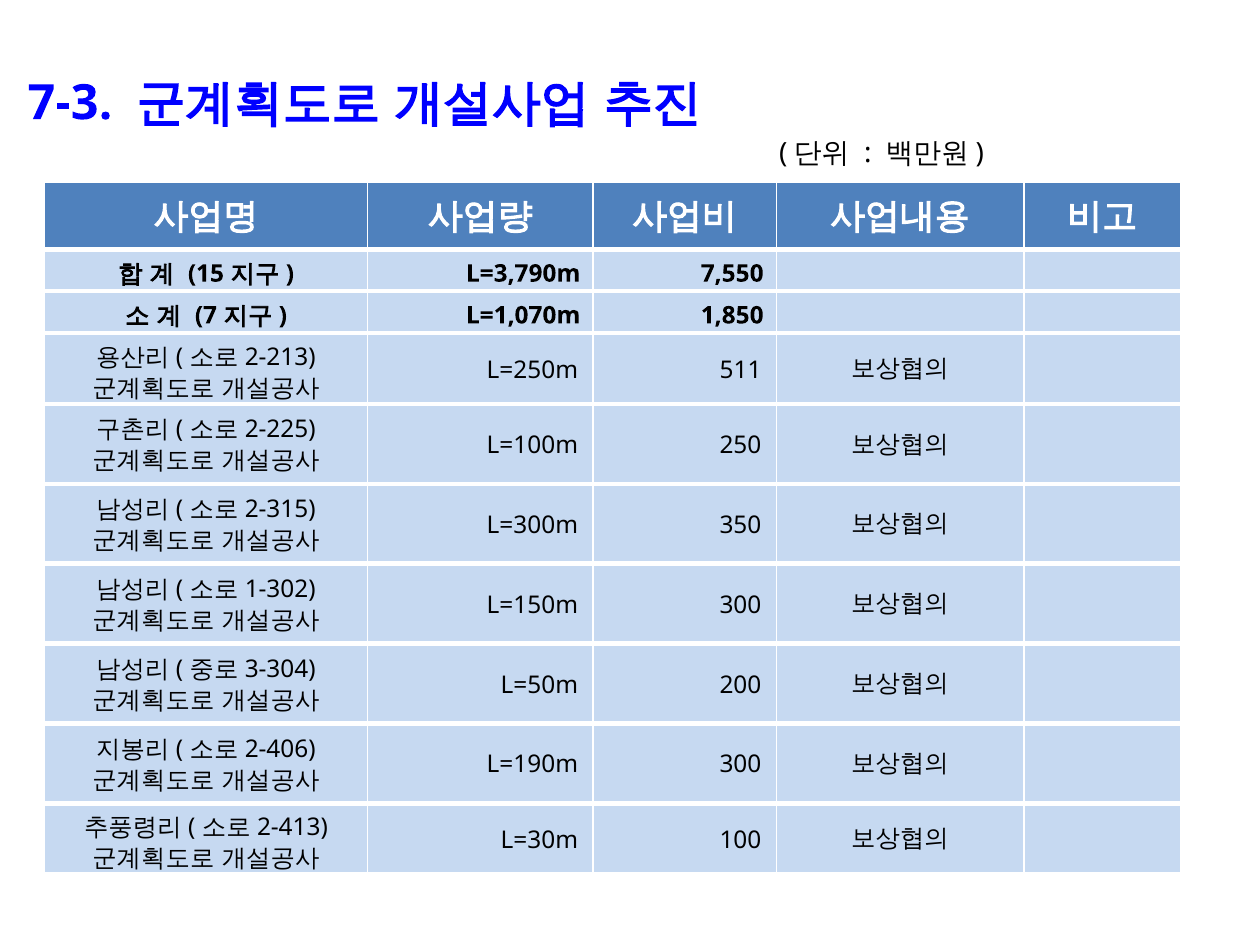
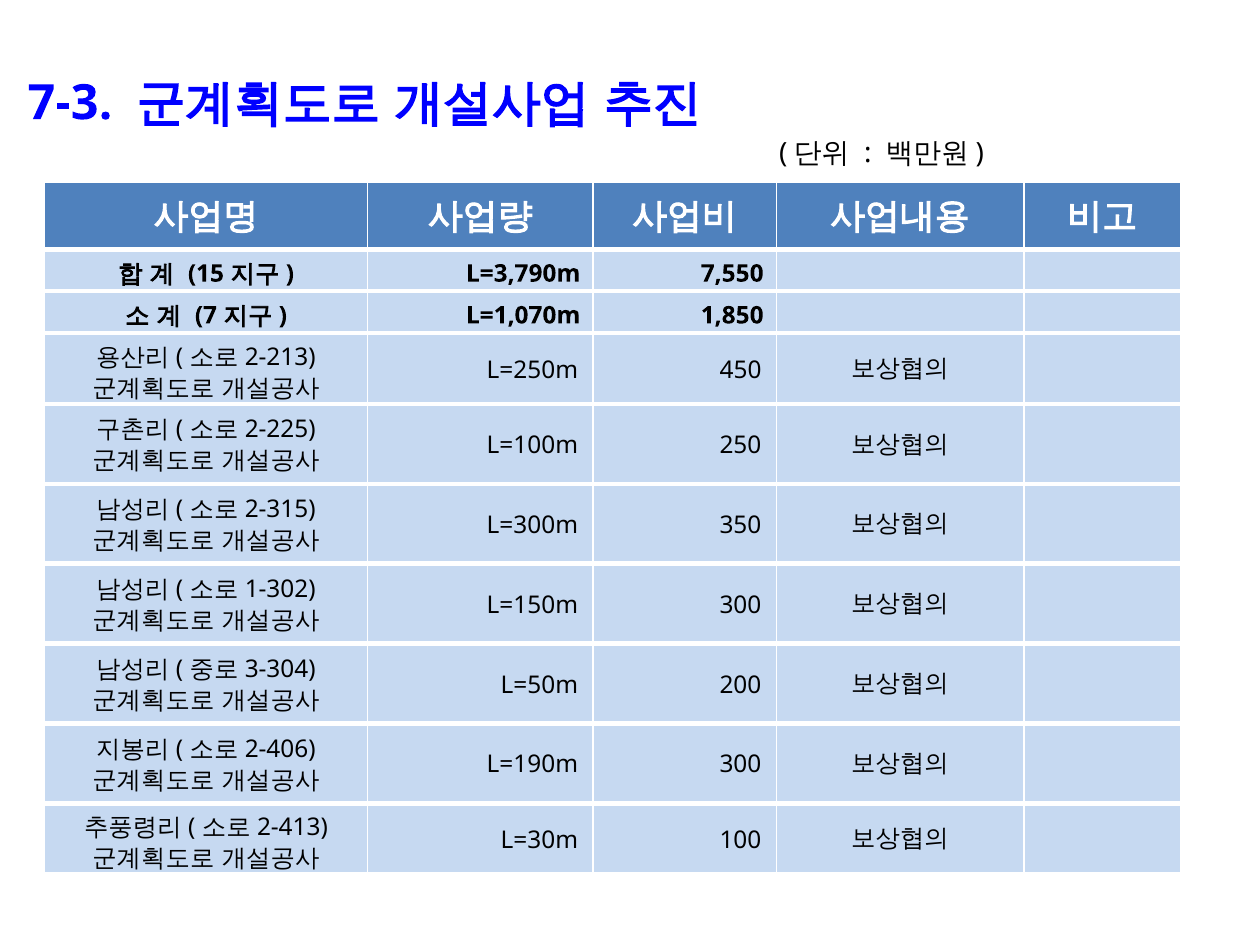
511: 511 -> 450
